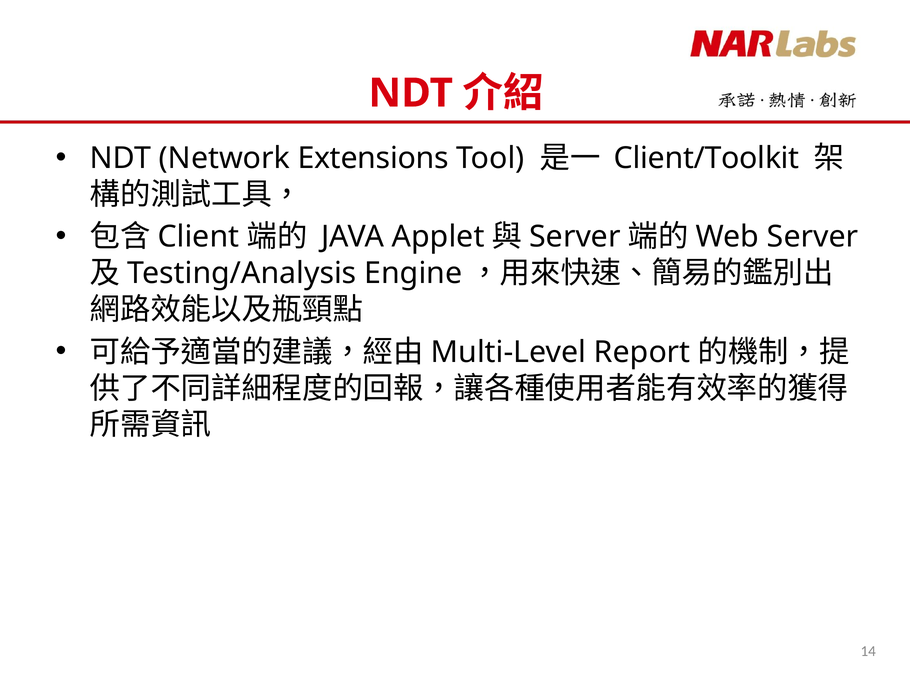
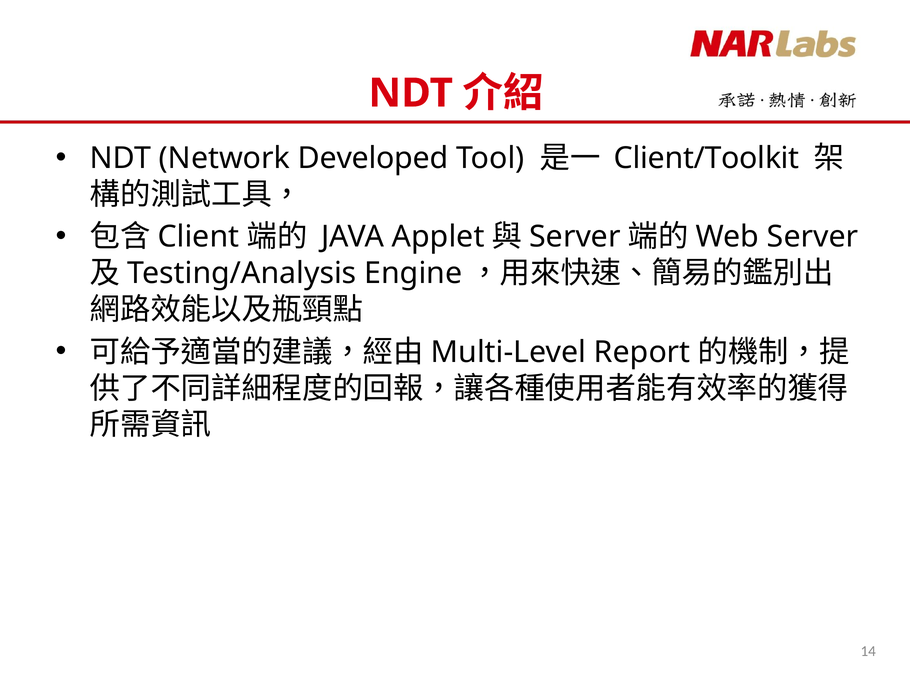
Extensions: Extensions -> Developed
